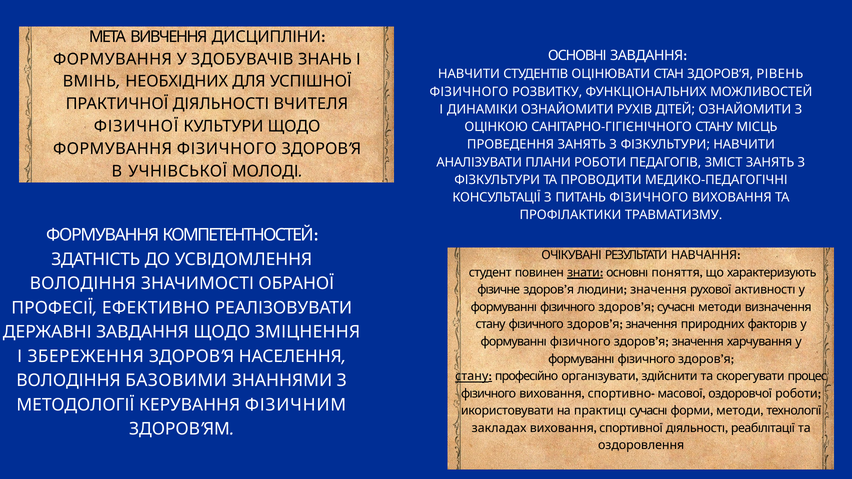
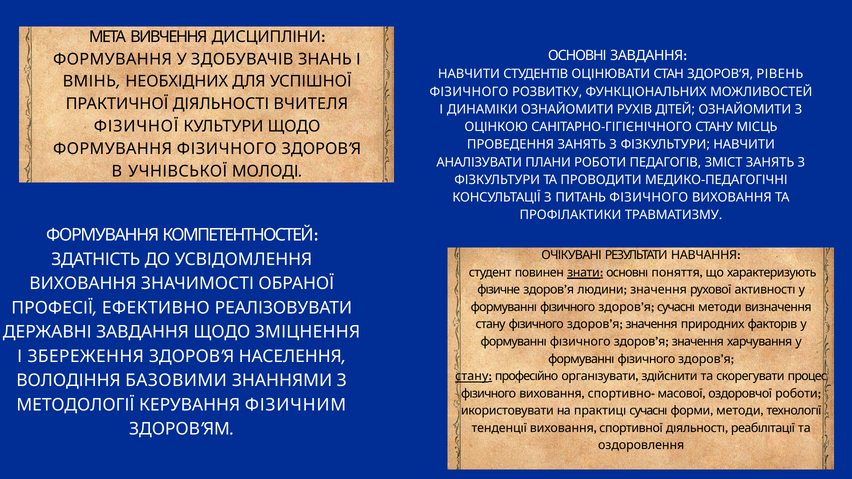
ВОЛОДІННЯ at (83, 284): ВОЛОДІННЯ -> ВИХОВАННЯ
закладах: закладах -> тенденцıї
